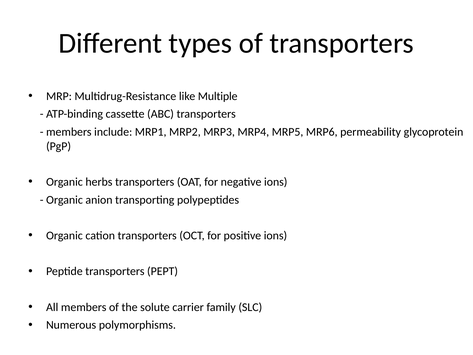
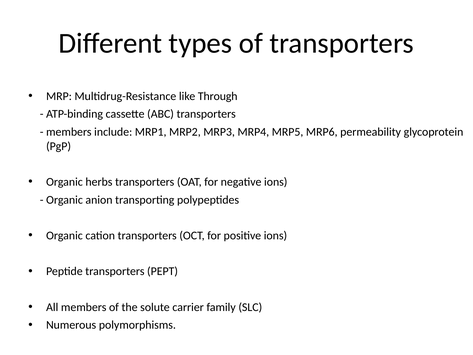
Multiple: Multiple -> Through
